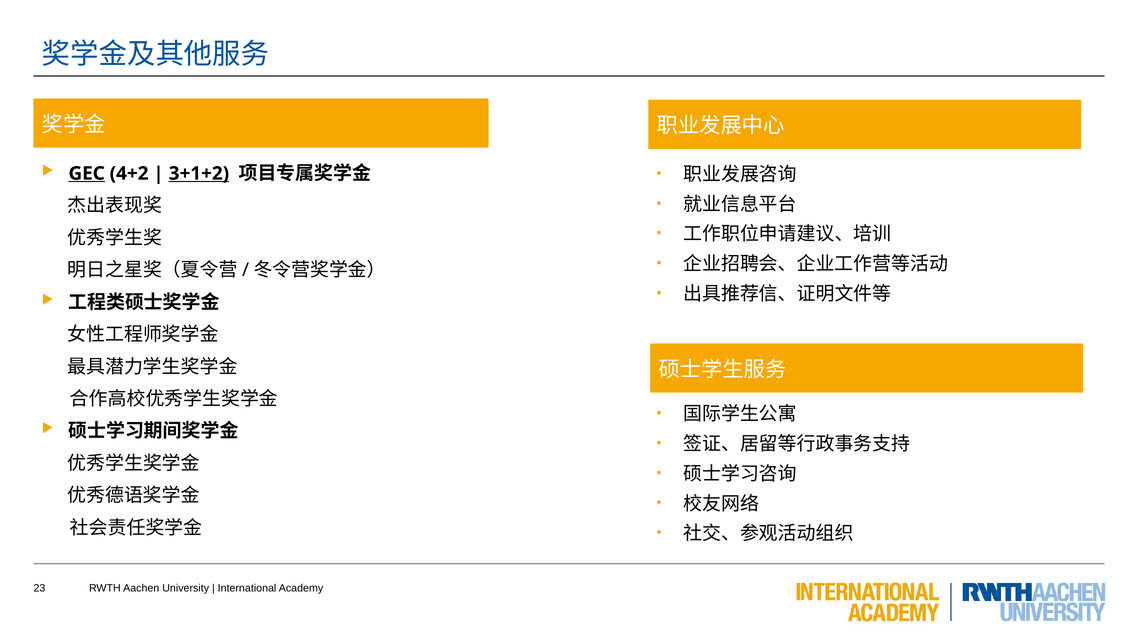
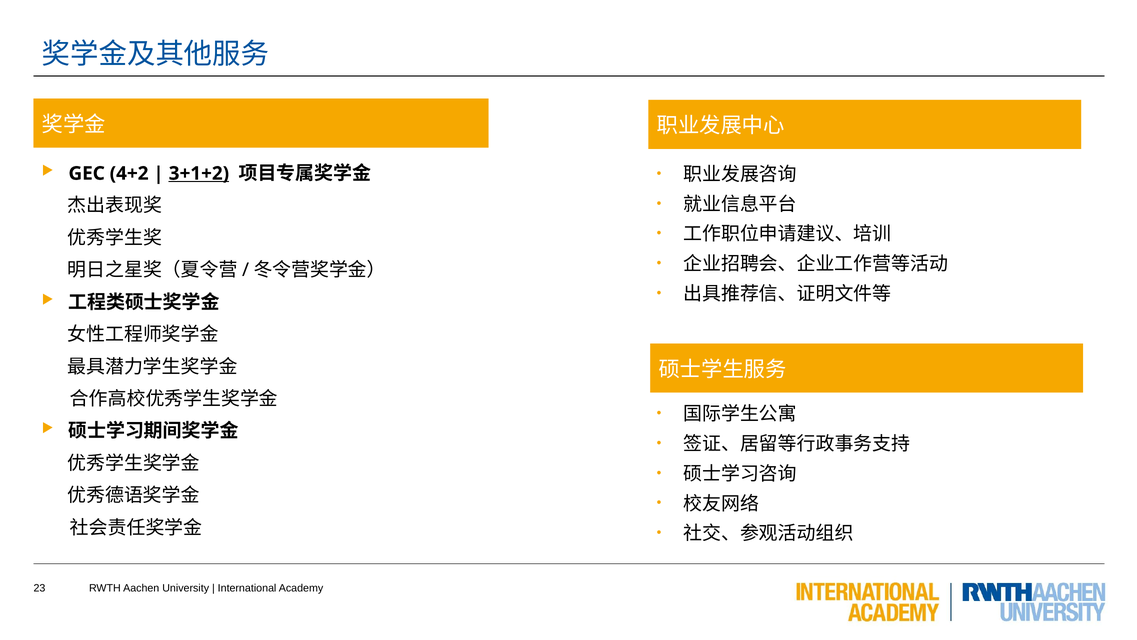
GEC underline: present -> none
